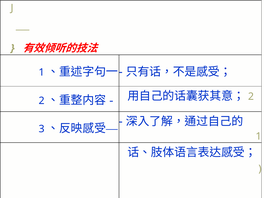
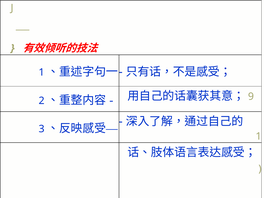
2 at (251, 97): 2 -> 9
